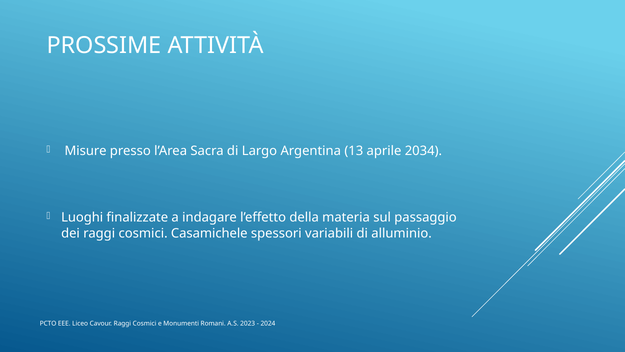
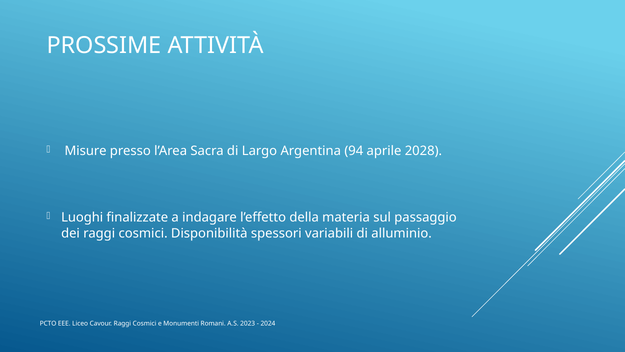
13: 13 -> 94
2034: 2034 -> 2028
Casamichele: Casamichele -> Disponibilità
